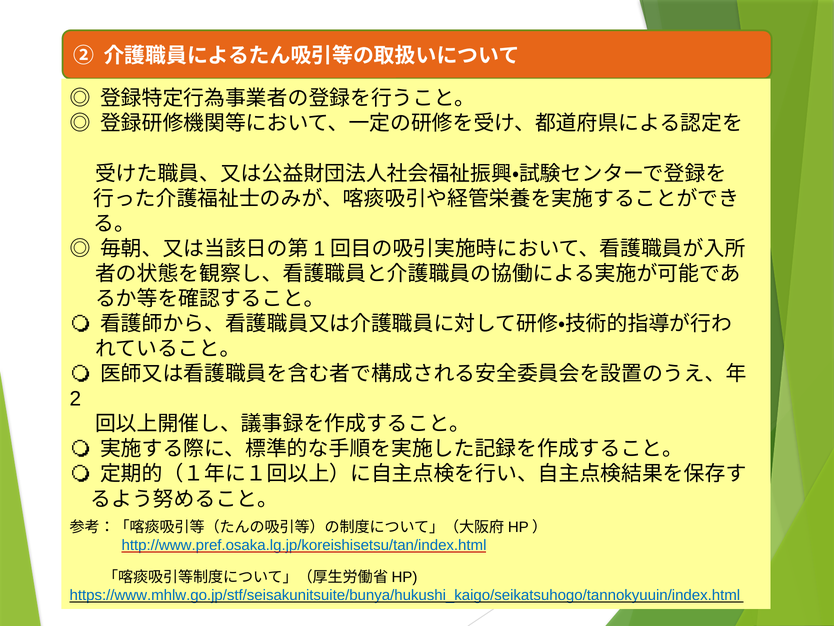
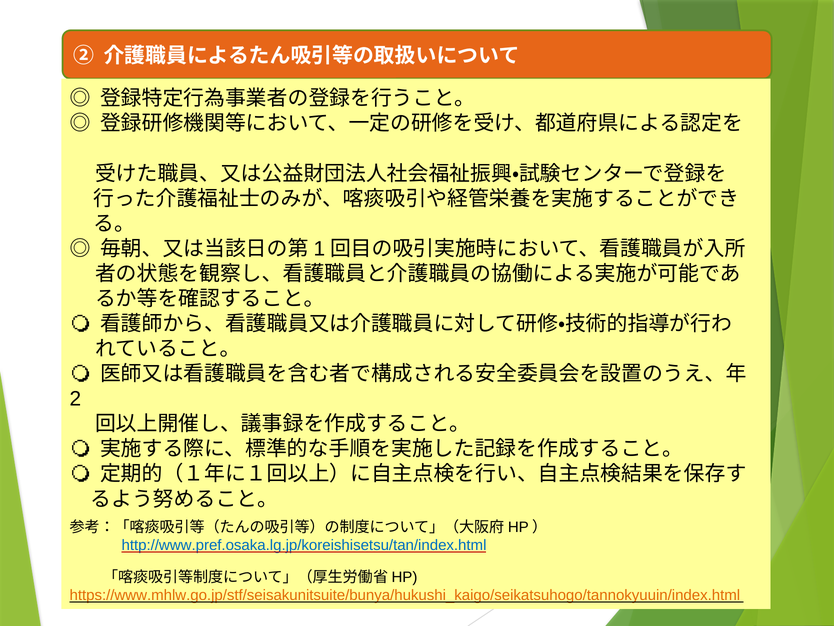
https://www.mhlw.go.jp/stf/seisakunitsuite/bunya/hukushi_kaigo/seikatsuhogo/tannokyuuin/index.html colour: blue -> orange
